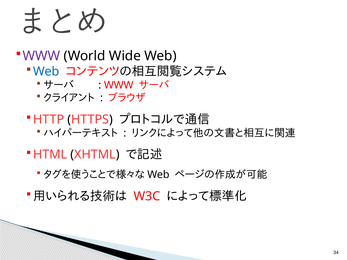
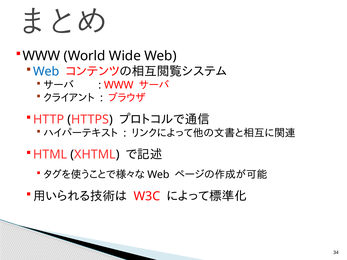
WWW at (41, 56) colour: purple -> black
